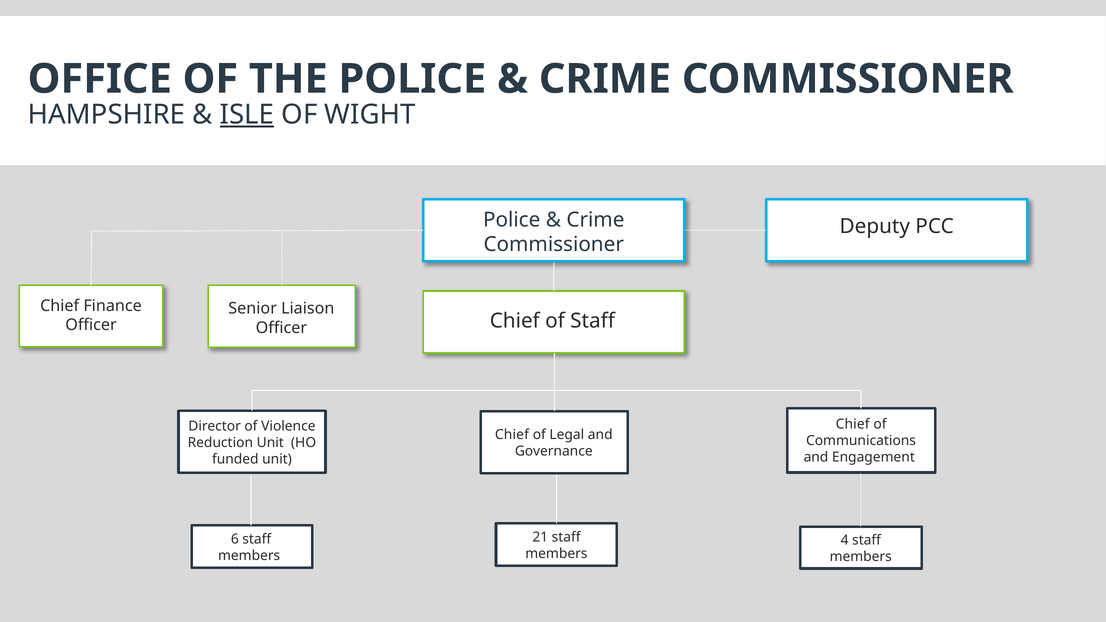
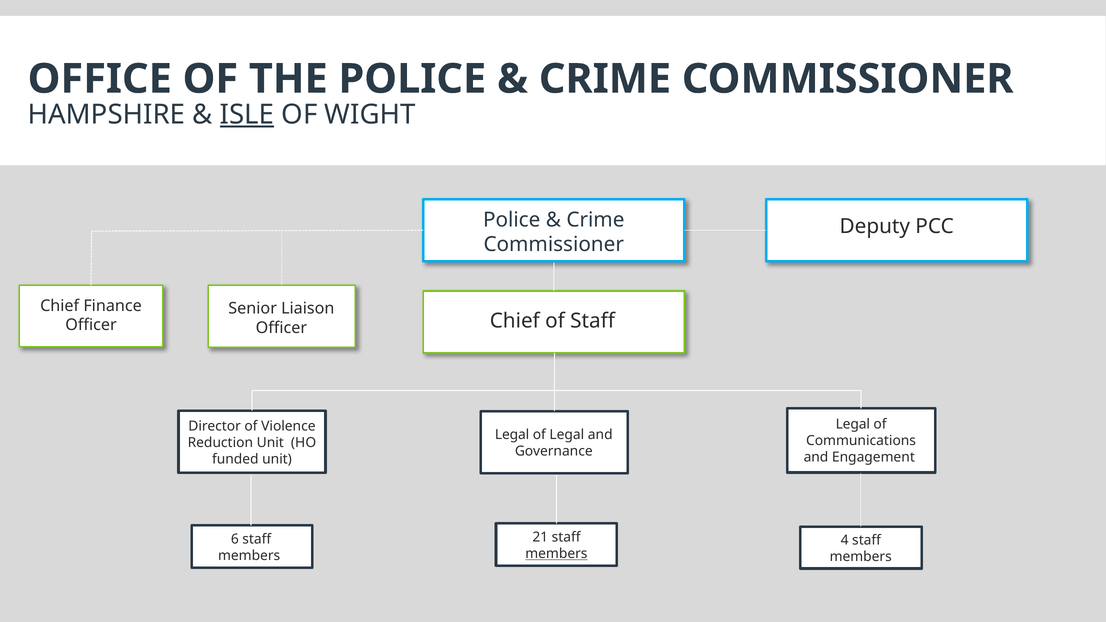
Chief at (853, 424): Chief -> Legal
Chief at (512, 435): Chief -> Legal
members at (556, 554) underline: none -> present
